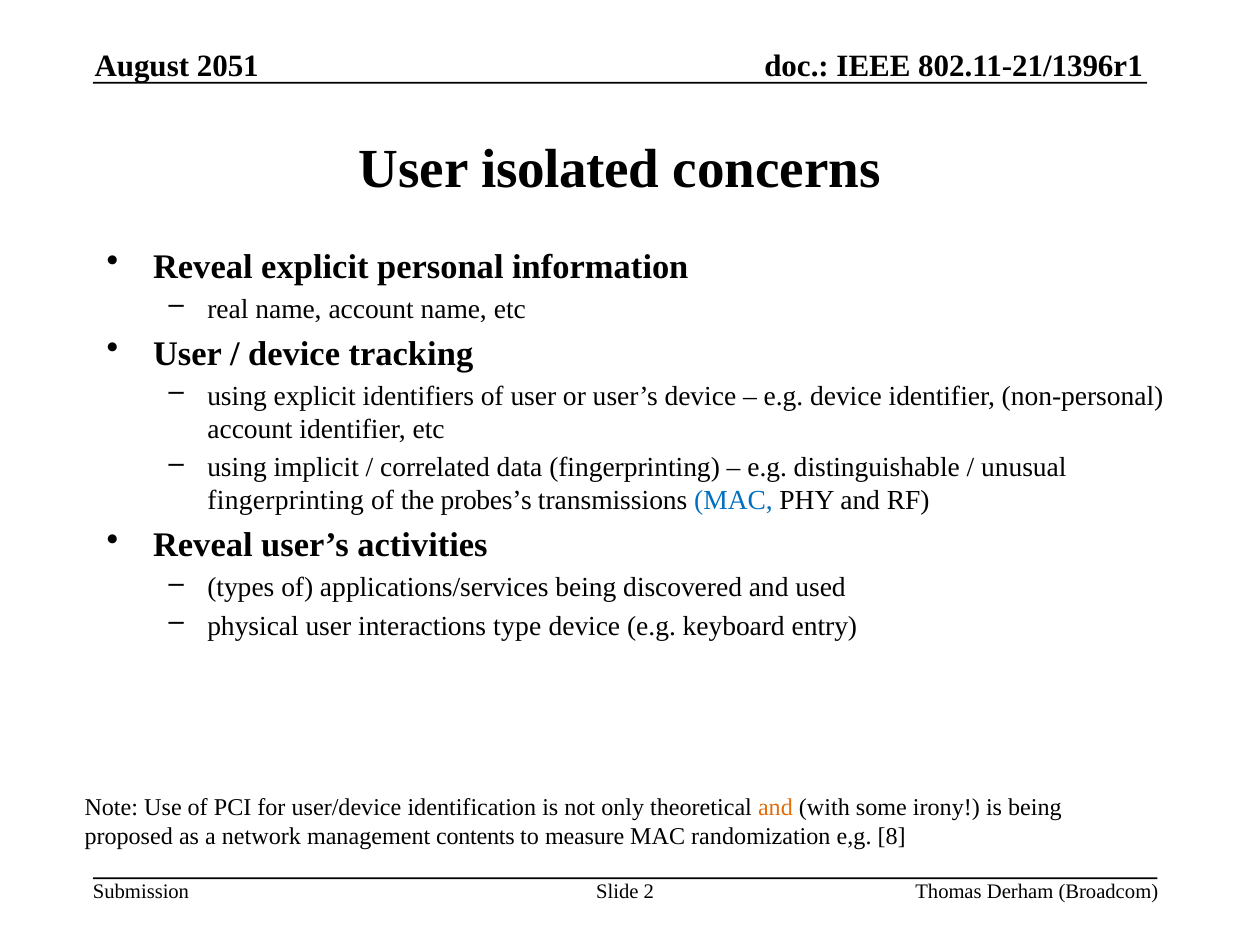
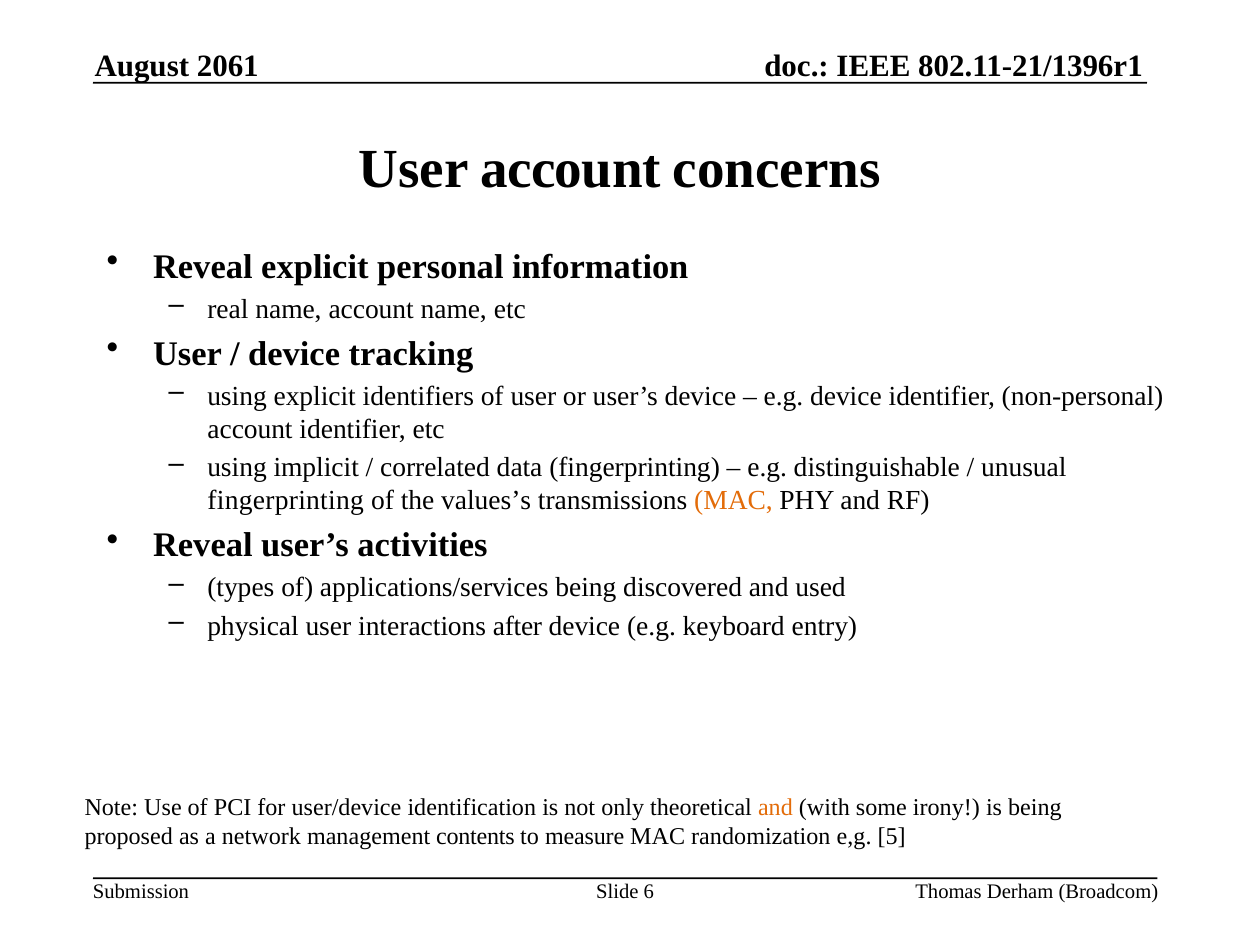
2051: 2051 -> 2061
User isolated: isolated -> account
probes’s: probes’s -> values’s
MAC at (734, 501) colour: blue -> orange
type: type -> after
8: 8 -> 5
2: 2 -> 6
